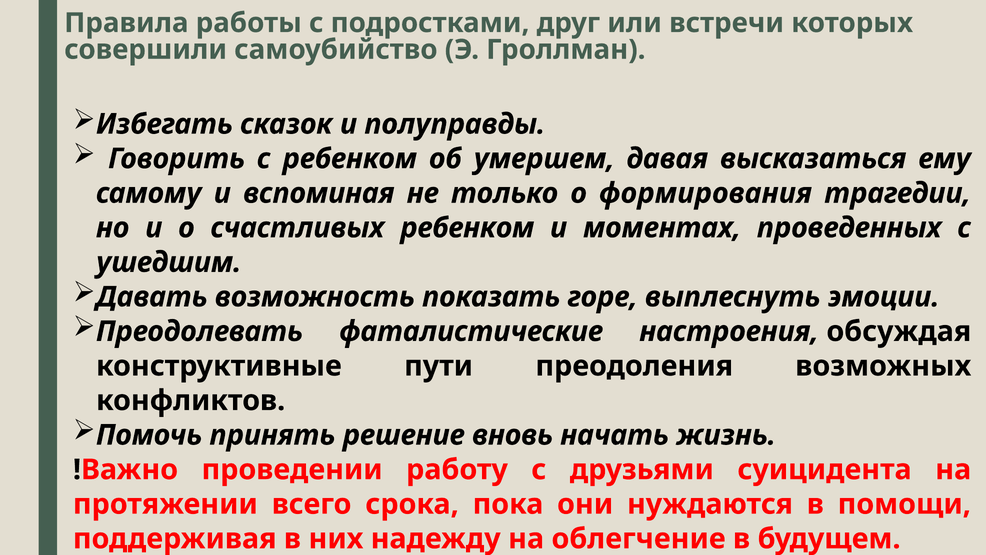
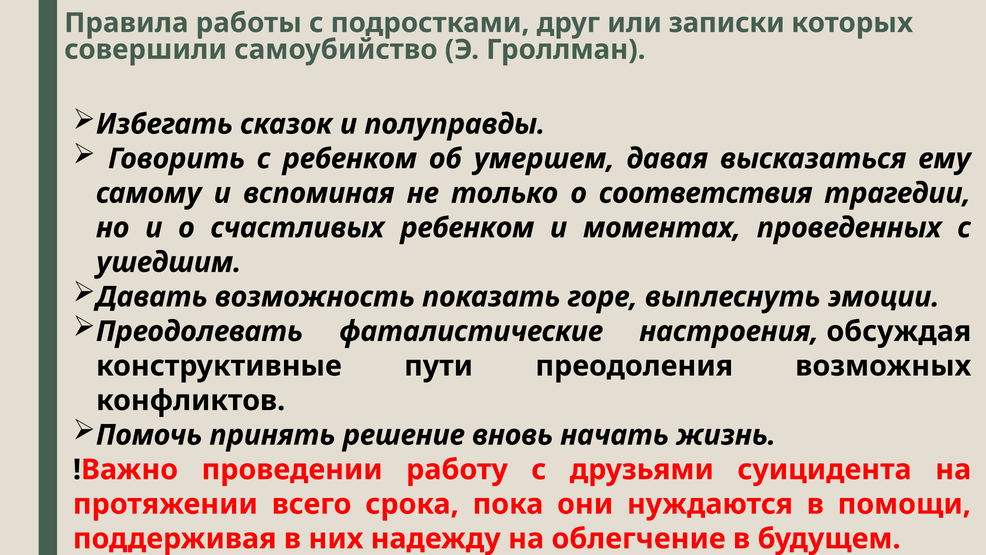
встречи: встречи -> записки
формирования: формирования -> соответствия
